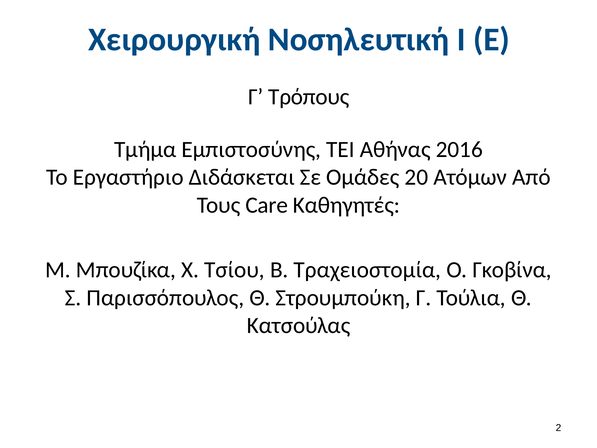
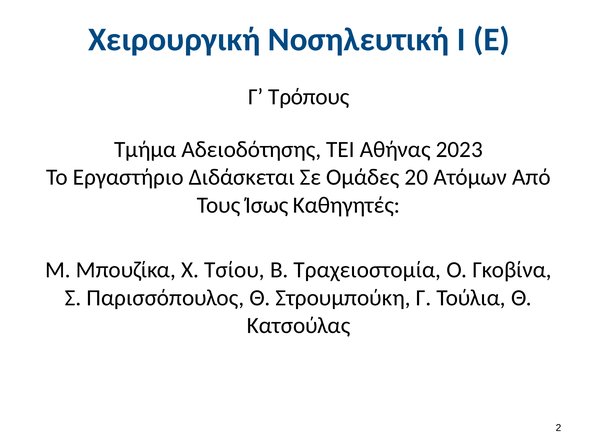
Εμπιστοσύνης: Εμπιστοσύνης -> Αδειοδότησης
2016: 2016 -> 2023
Care: Care -> Ίσως
